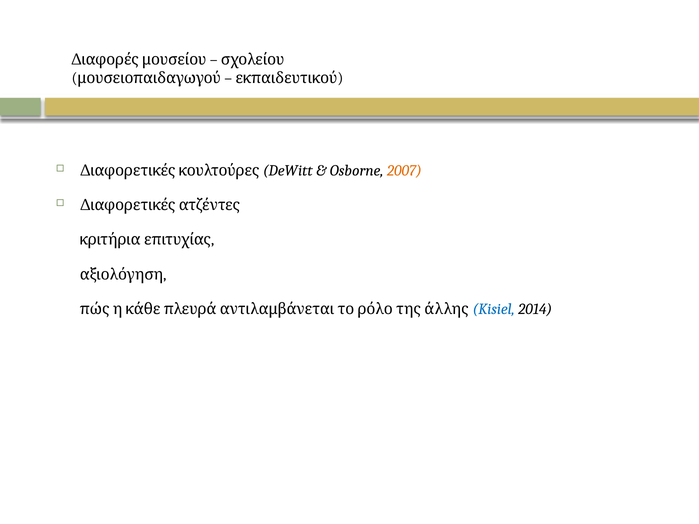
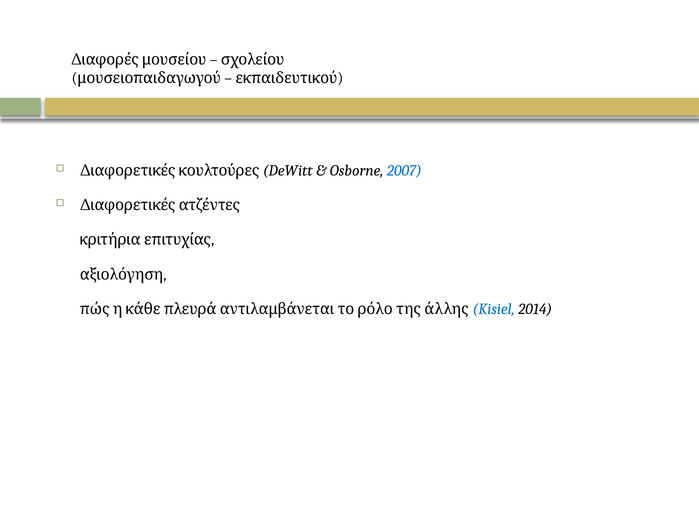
2007 colour: orange -> blue
